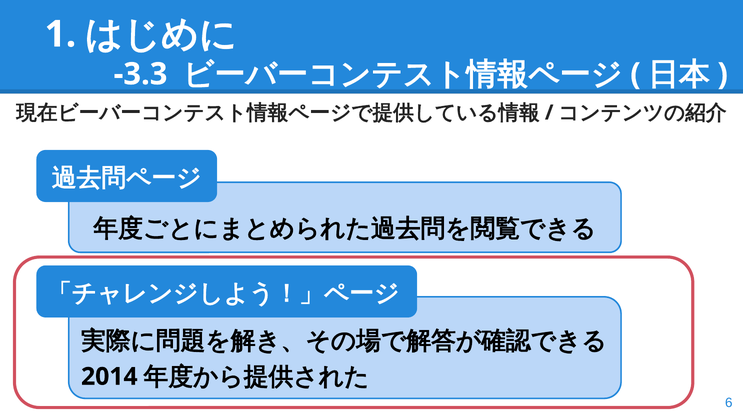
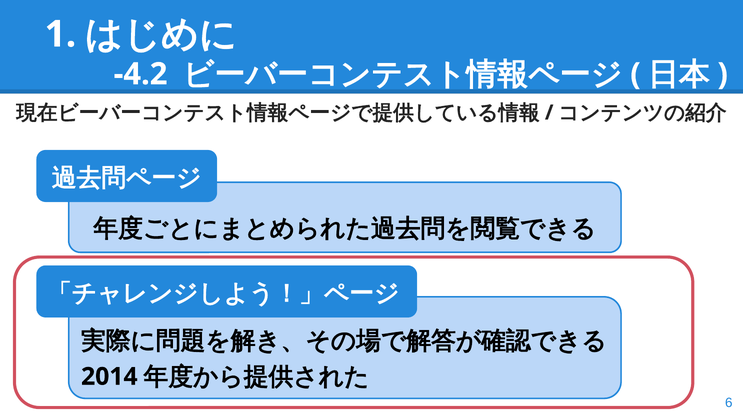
-3.3: -3.3 -> -4.2
